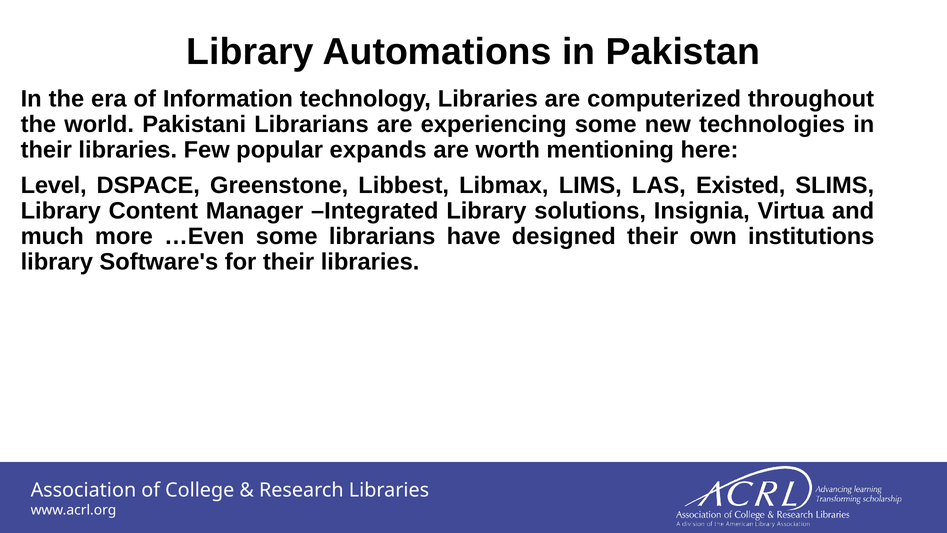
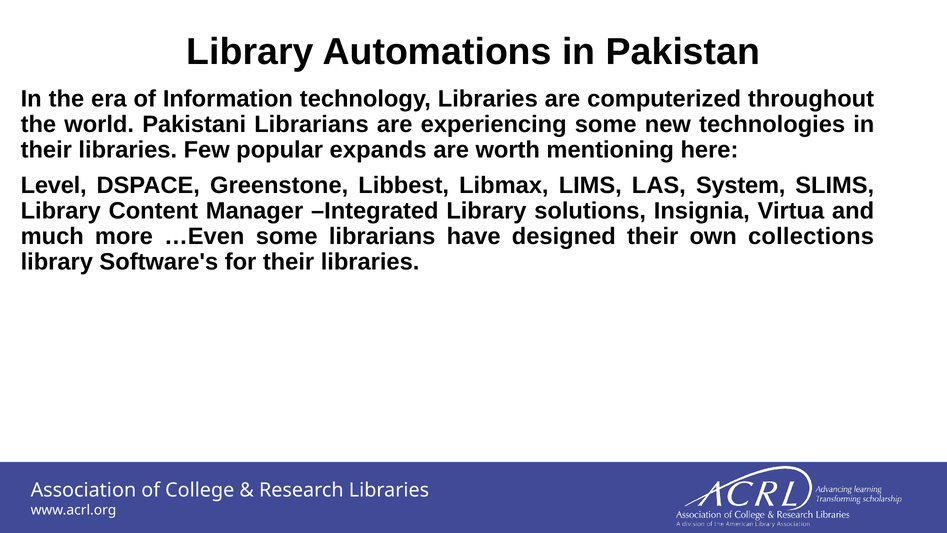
Existed: Existed -> System
institutions: institutions -> collections
